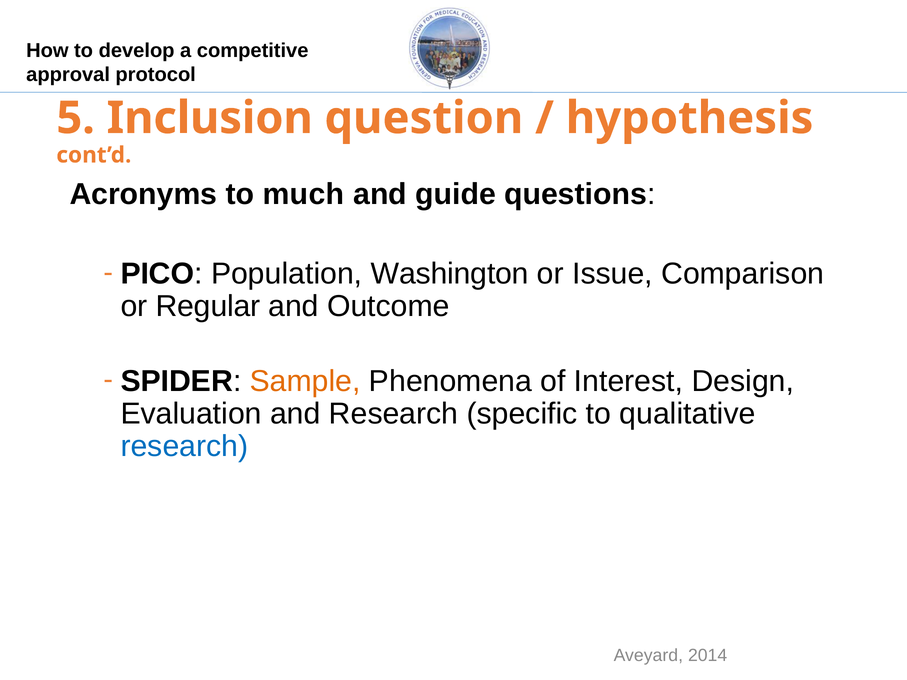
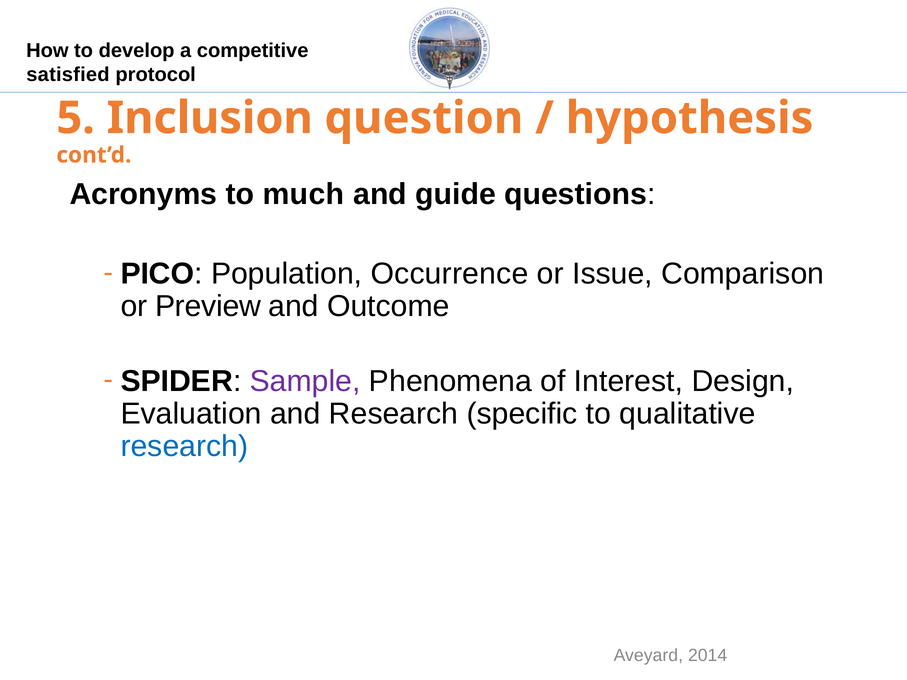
approval: approval -> satisfied
Washington: Washington -> Occurrence
Regular: Regular -> Preview
Sample colour: orange -> purple
